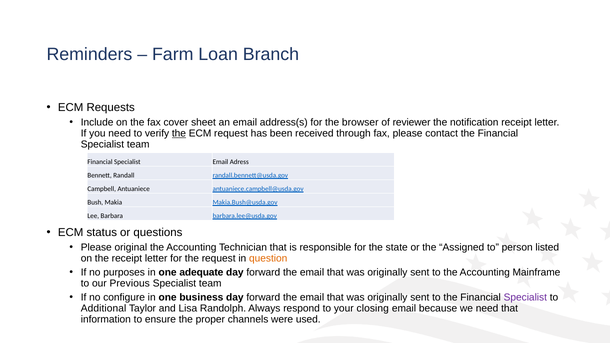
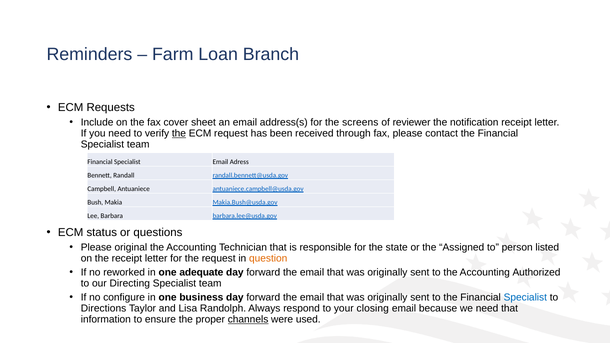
browser: browser -> screens
purposes: purposes -> reworked
Mainframe: Mainframe -> Authorized
Previous: Previous -> Directing
Specialist at (525, 298) colour: purple -> blue
Additional: Additional -> Directions
channels underline: none -> present
